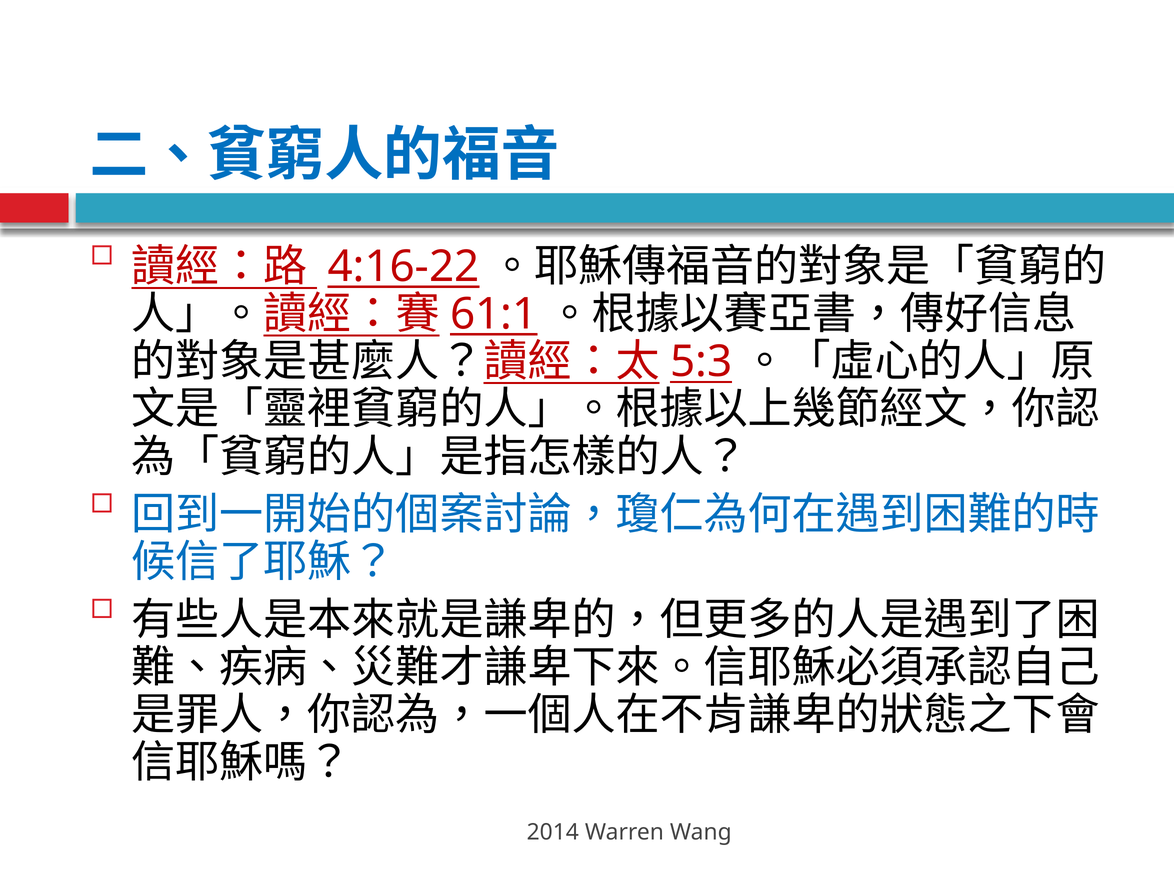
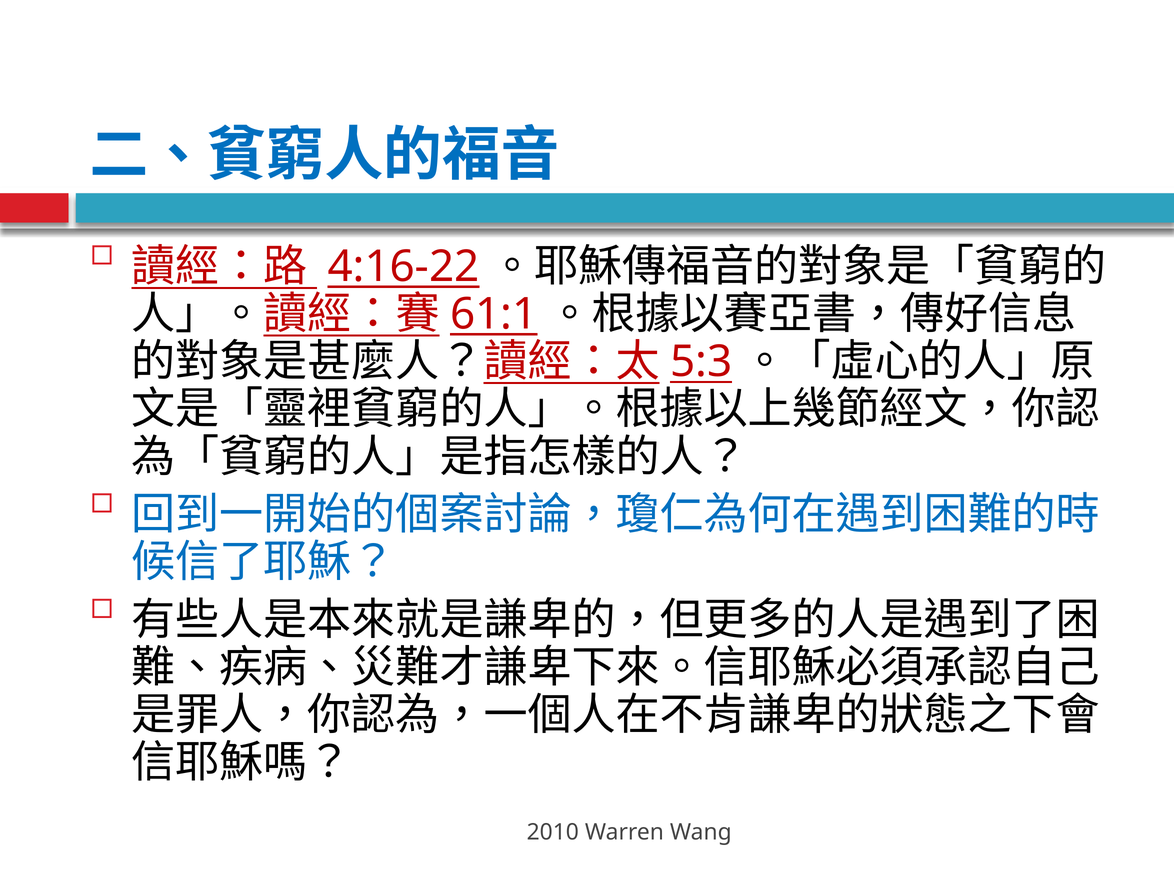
2014: 2014 -> 2010
